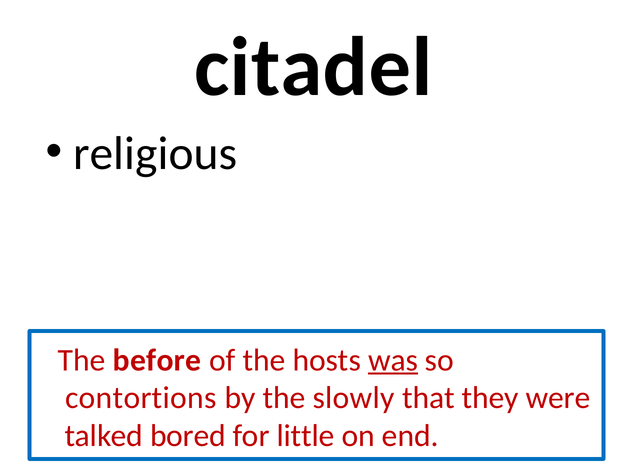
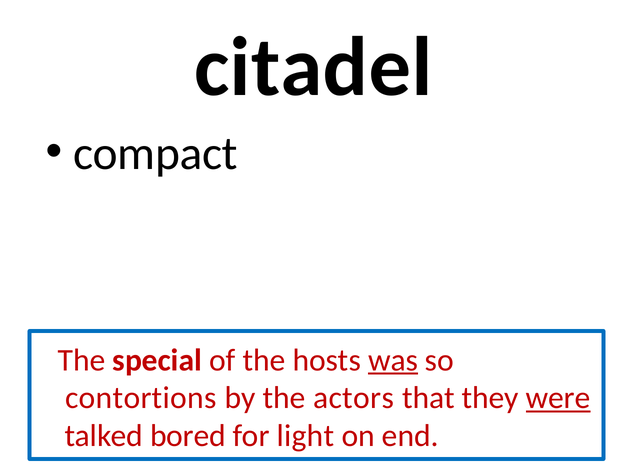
religious: religious -> compact
before: before -> special
slowly: slowly -> actors
were underline: none -> present
little: little -> light
